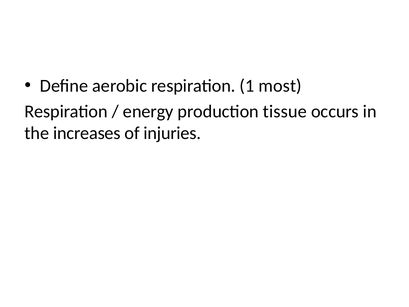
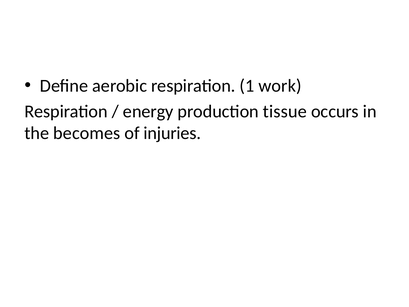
most: most -> work
increases: increases -> becomes
